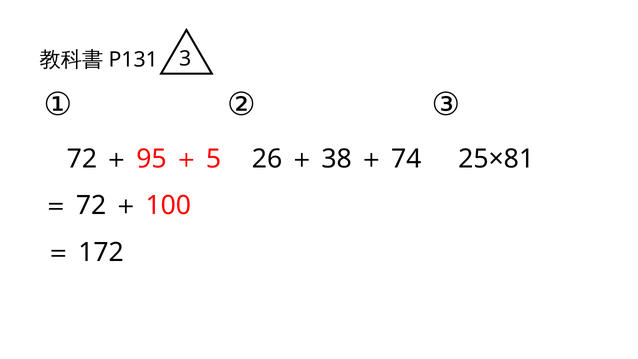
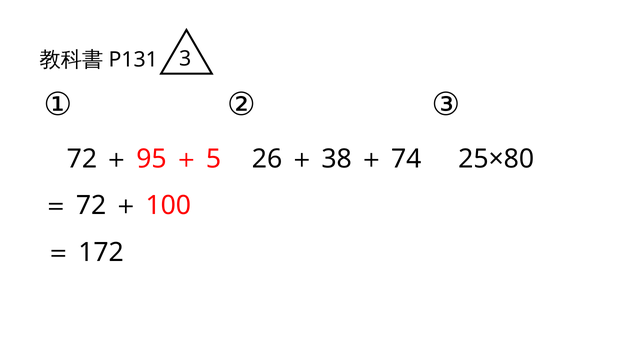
25×81: 25×81 -> 25×80
